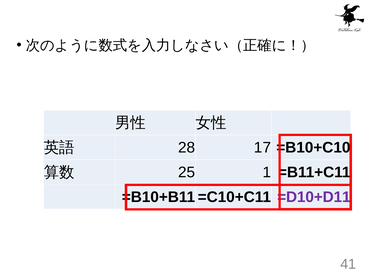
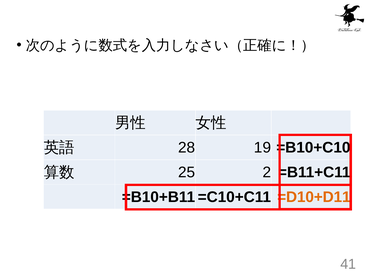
17: 17 -> 19
1: 1 -> 2
=D10+D11 colour: purple -> orange
